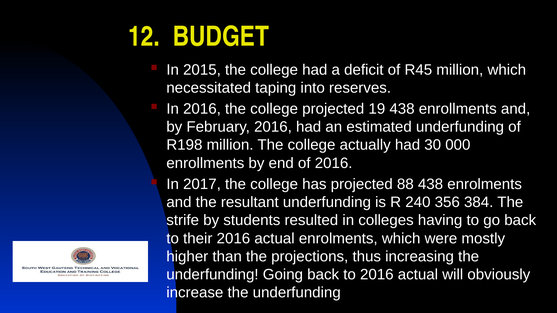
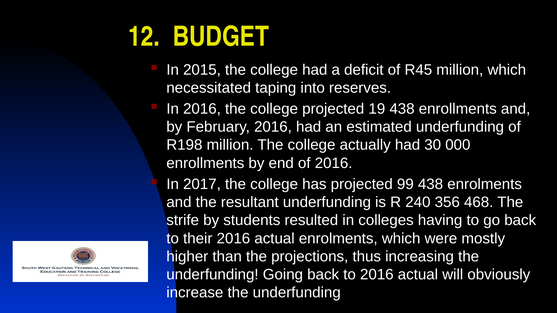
88: 88 -> 99
384: 384 -> 468
